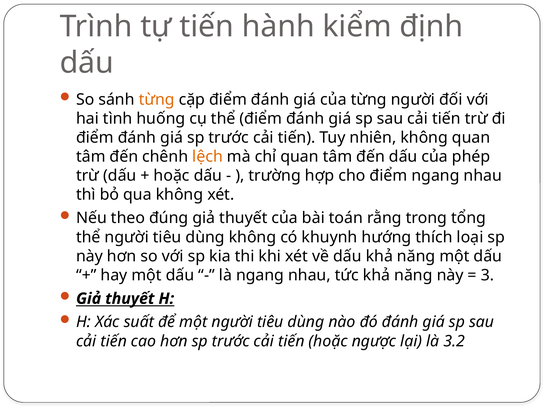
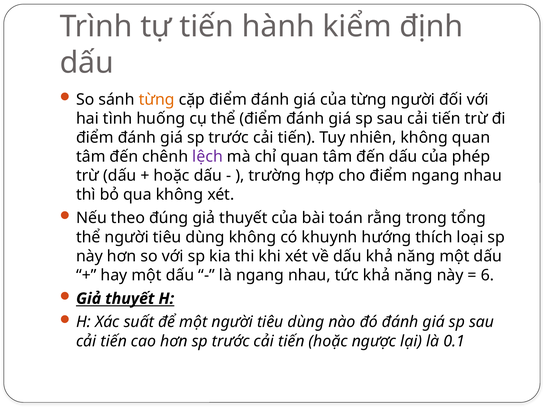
lệch colour: orange -> purple
3: 3 -> 6
3.2: 3.2 -> 0.1
